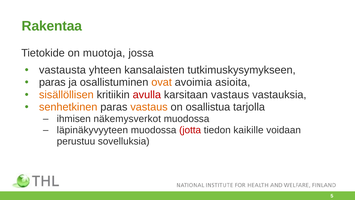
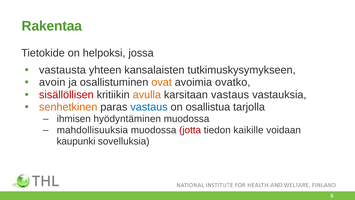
muotoja: muotoja -> helpoksi
paras at (52, 82): paras -> avoin
asioita: asioita -> ovatko
sisällöllisen colour: orange -> red
avulla colour: red -> orange
vastaus at (149, 107) colour: orange -> blue
näkemysverkot: näkemysverkot -> hyödyntäminen
läpinäkyvyyteen: läpinäkyvyyteen -> mahdollisuuksia
perustuu: perustuu -> kaupunki
